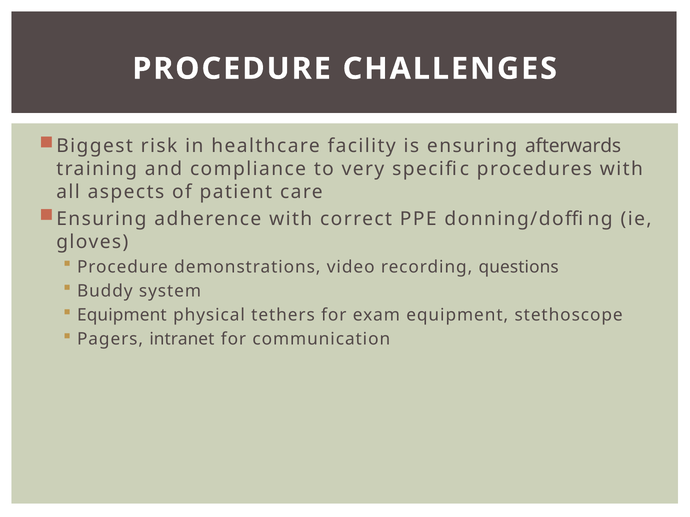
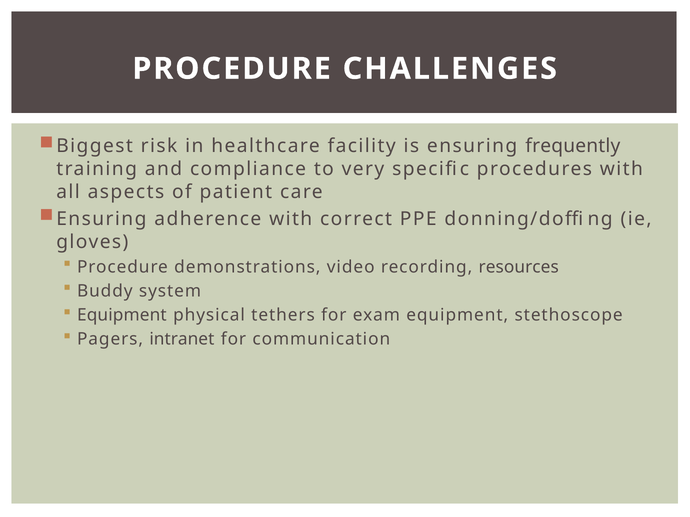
afterwards: afterwards -> frequently
questions: questions -> resources
